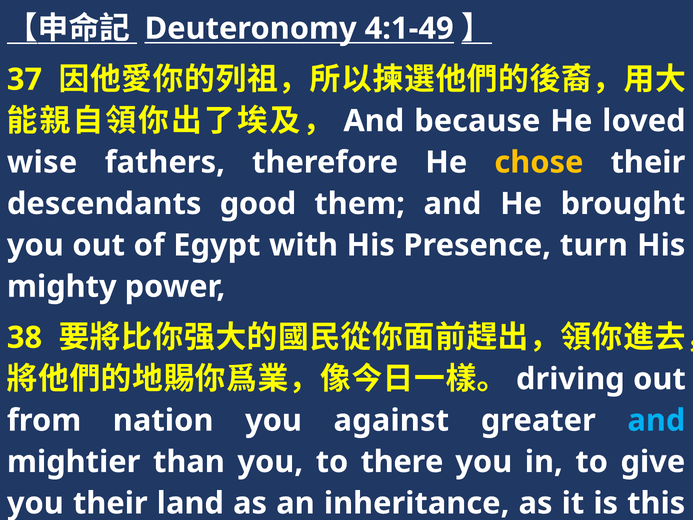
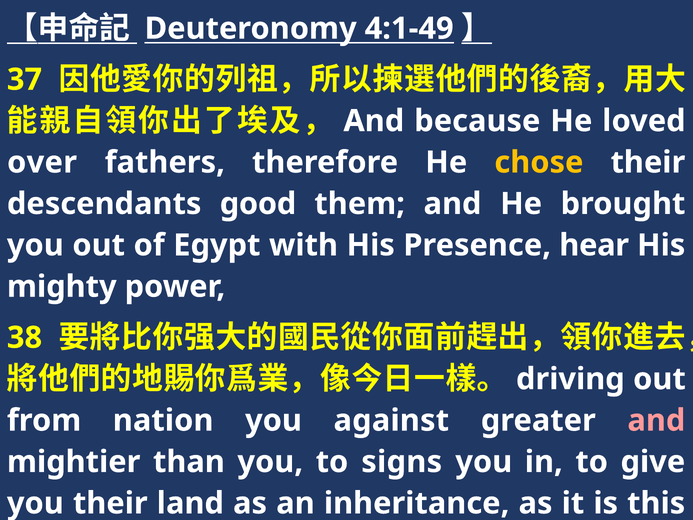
wise: wise -> over
turn: turn -> hear
and at (656, 420) colour: light blue -> pink
there: there -> signs
